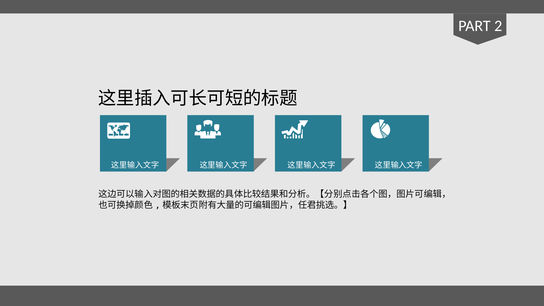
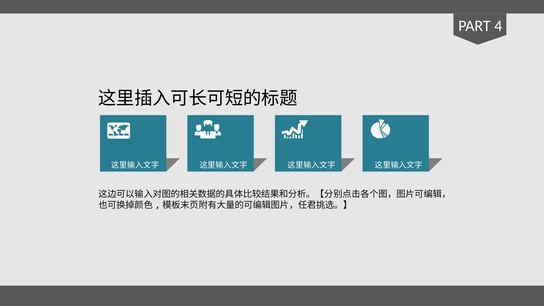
2: 2 -> 4
